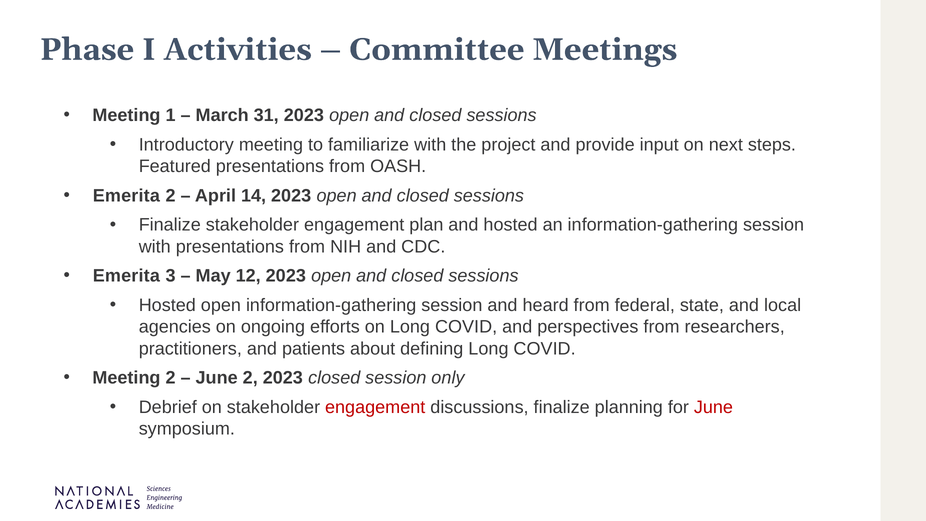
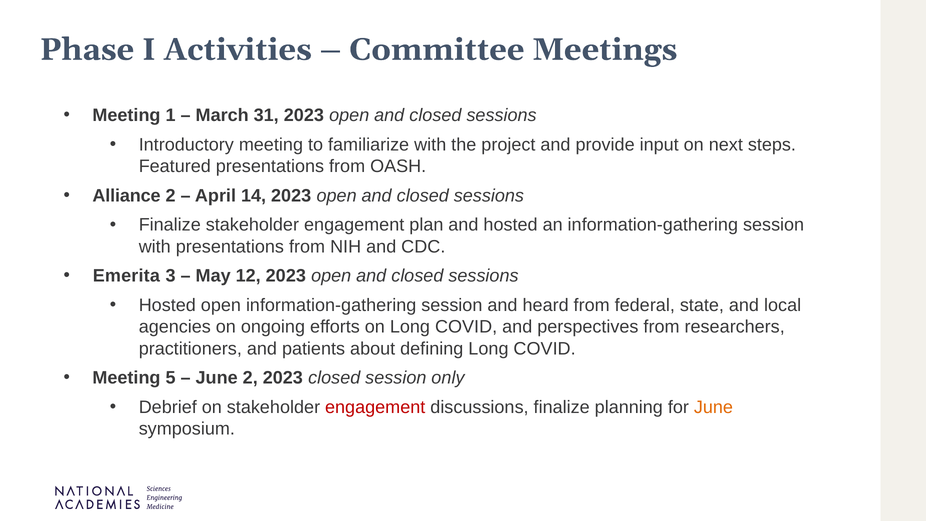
Emerita at (126, 196): Emerita -> Alliance
Meeting 2: 2 -> 5
June at (713, 407) colour: red -> orange
